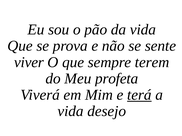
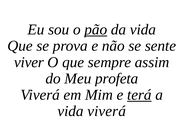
pão underline: none -> present
terem: terem -> assim
vida desejo: desejo -> viverá
